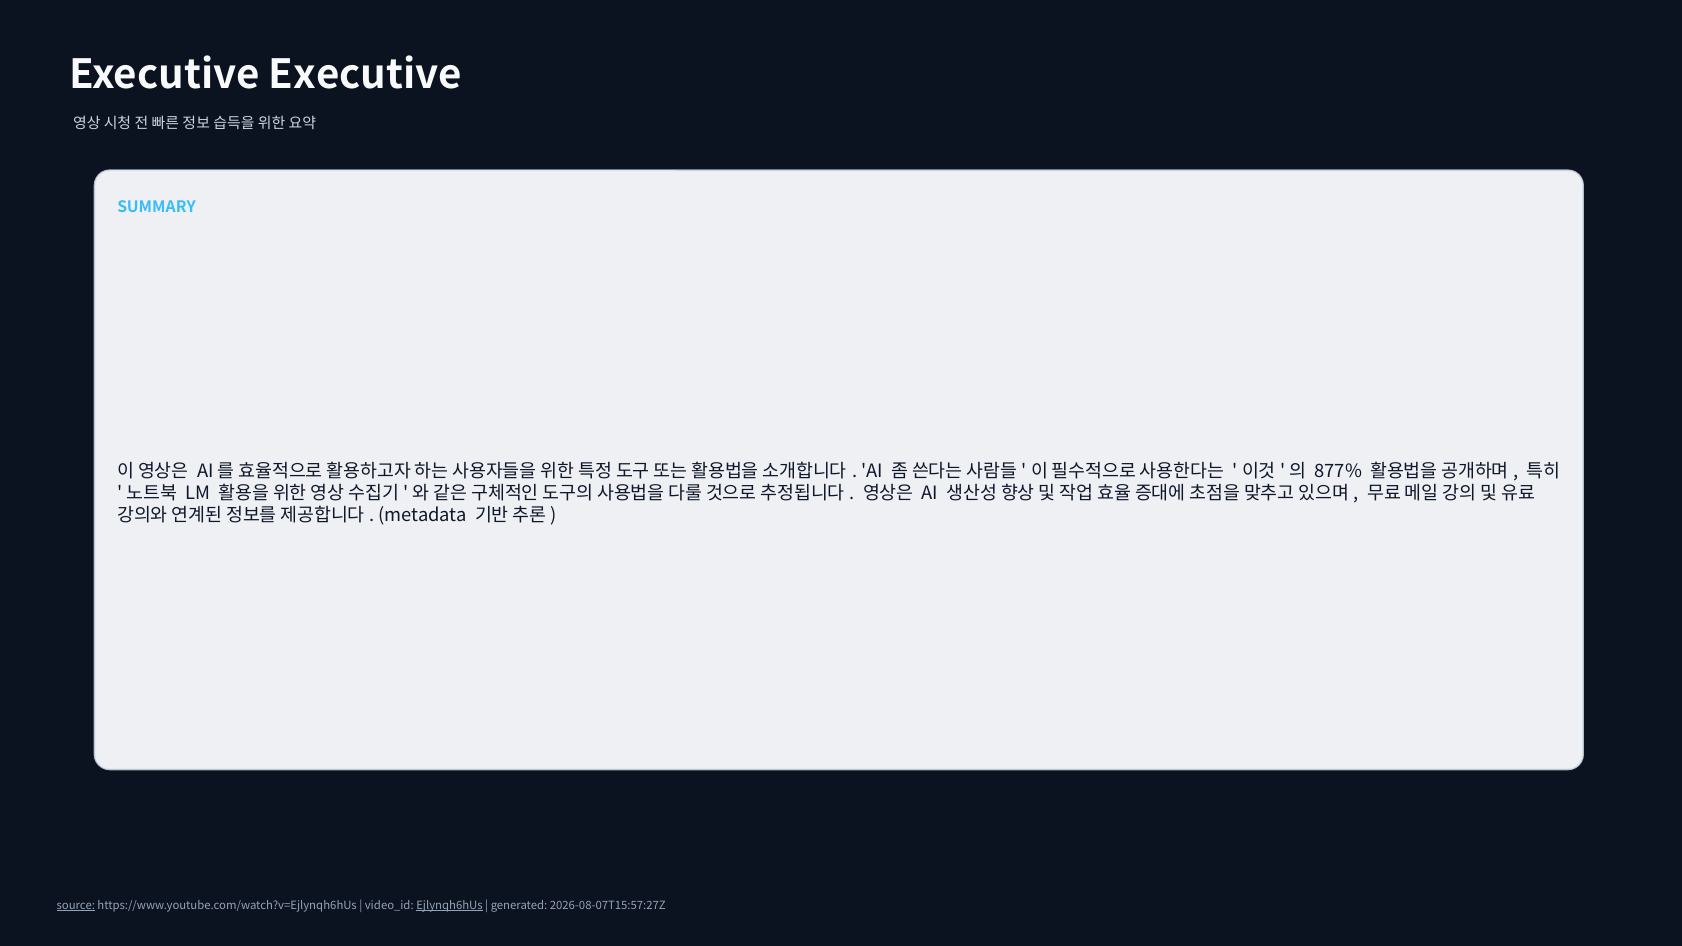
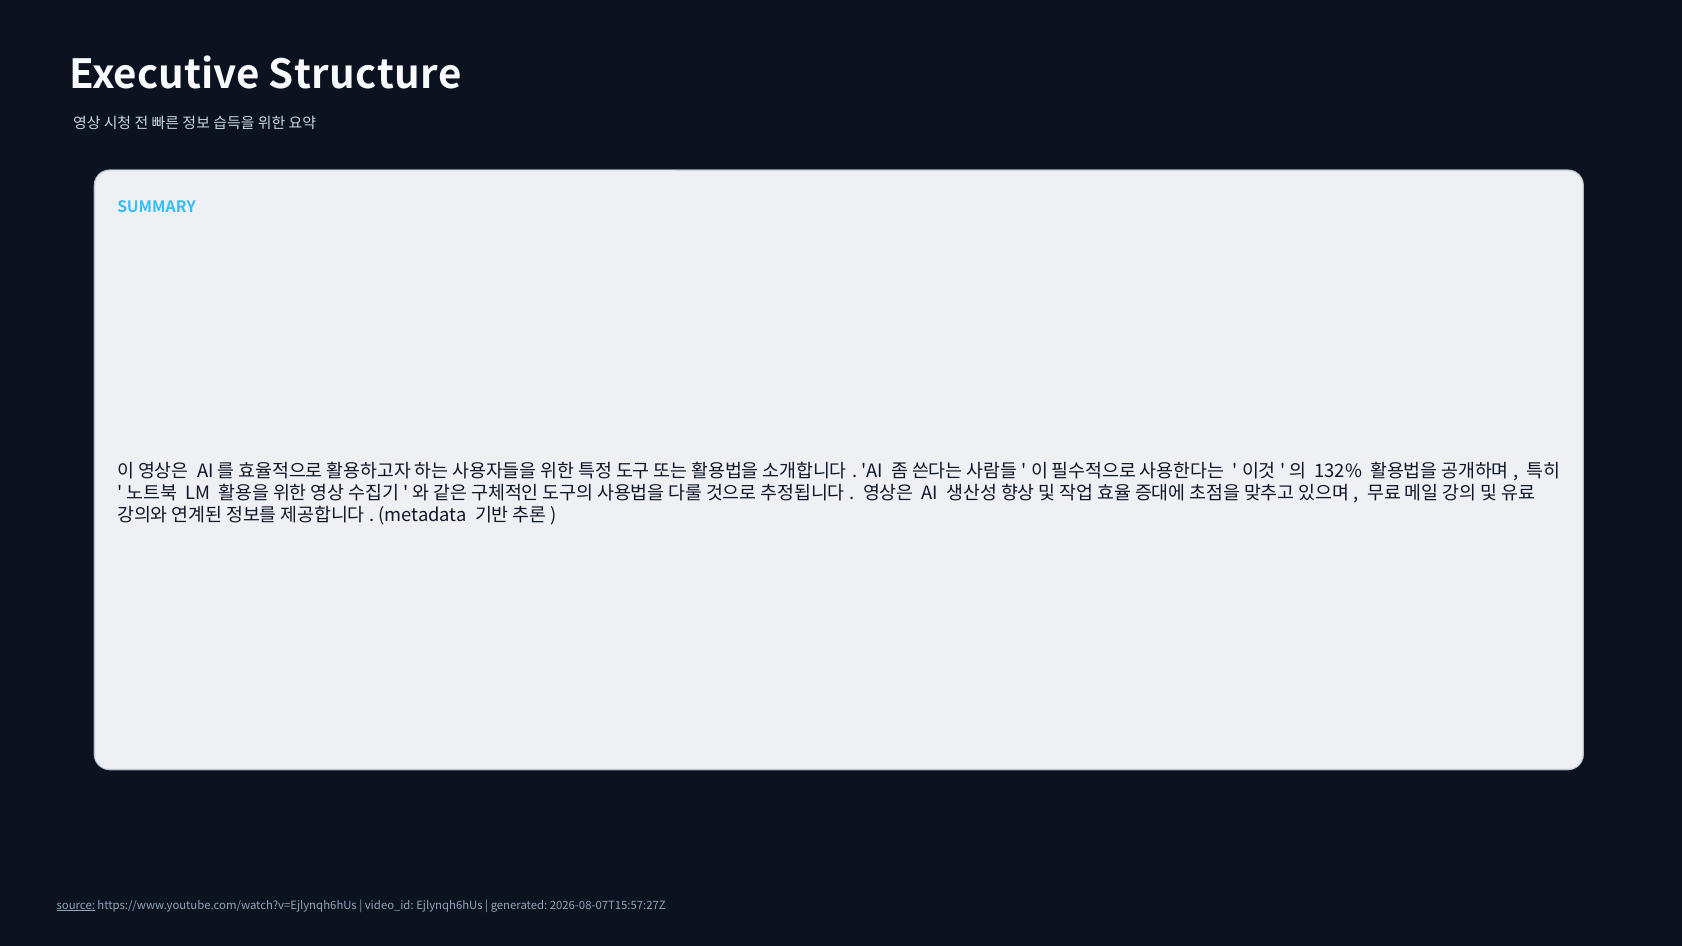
Executive Executive: Executive -> Structure
877%: 877% -> 132%
Ejlynqh6hUs underline: present -> none
